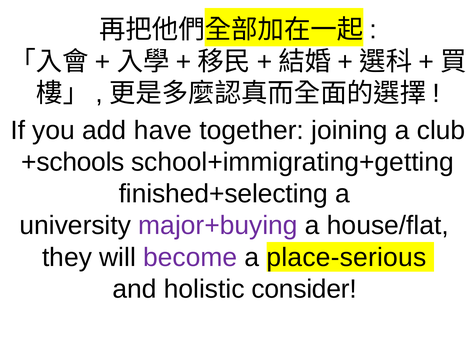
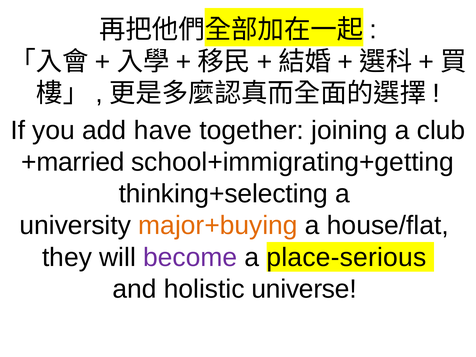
+schools: +schools -> +married
finished+selecting: finished+selecting -> thinking+selecting
major+buying colour: purple -> orange
consider: consider -> universe
